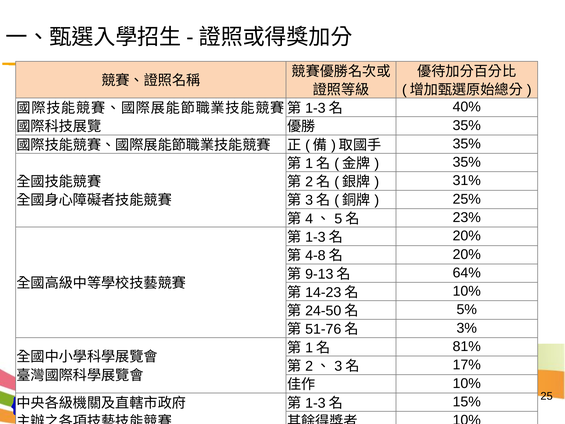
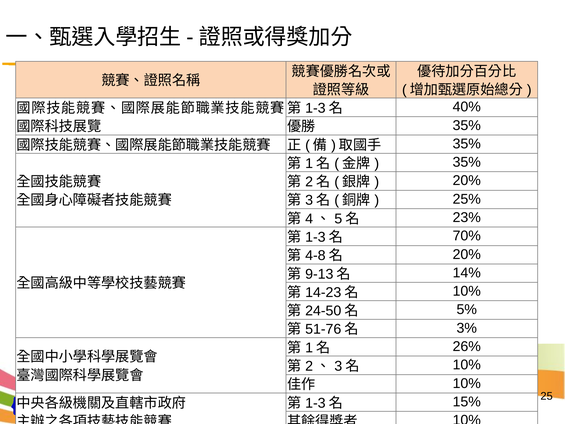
31% at (467, 181): 31% -> 20%
20% at (467, 236): 20% -> 70%
64%: 64% -> 14%
81%: 81% -> 26%
17% at (467, 365): 17% -> 10%
